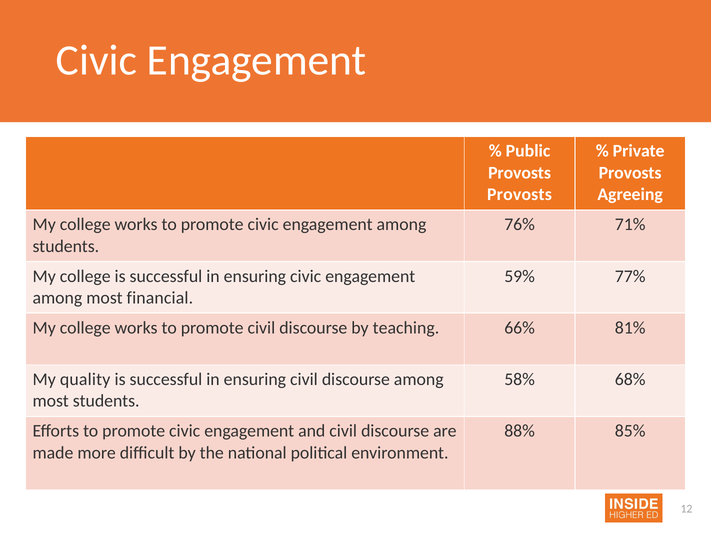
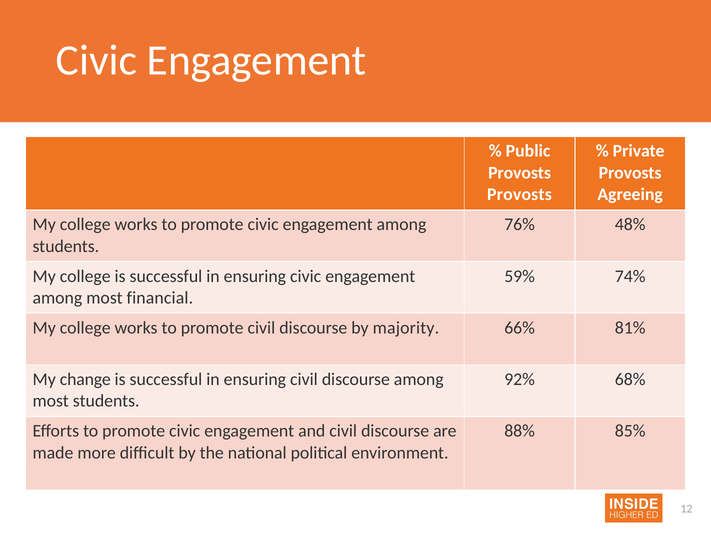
71%: 71% -> 48%
77%: 77% -> 74%
teaching: teaching -> majority
quality: quality -> change
58%: 58% -> 92%
